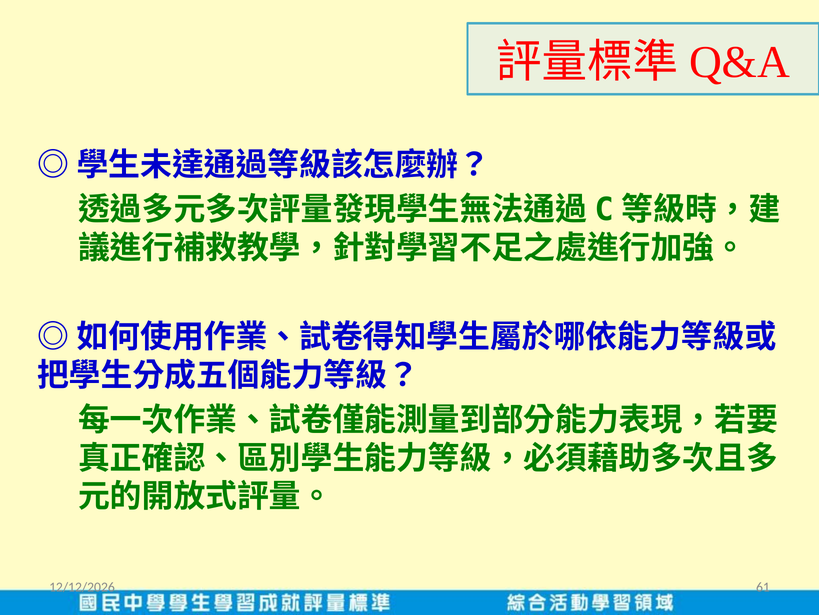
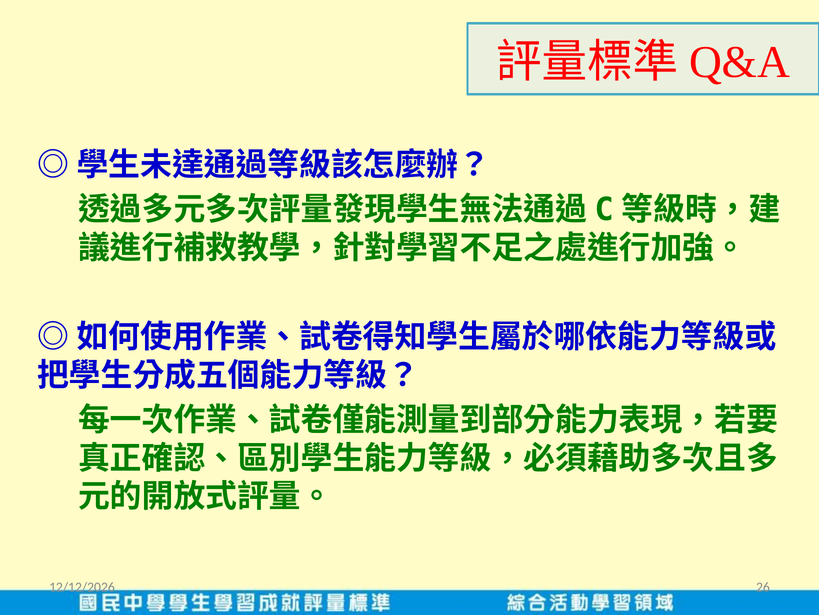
61: 61 -> 26
